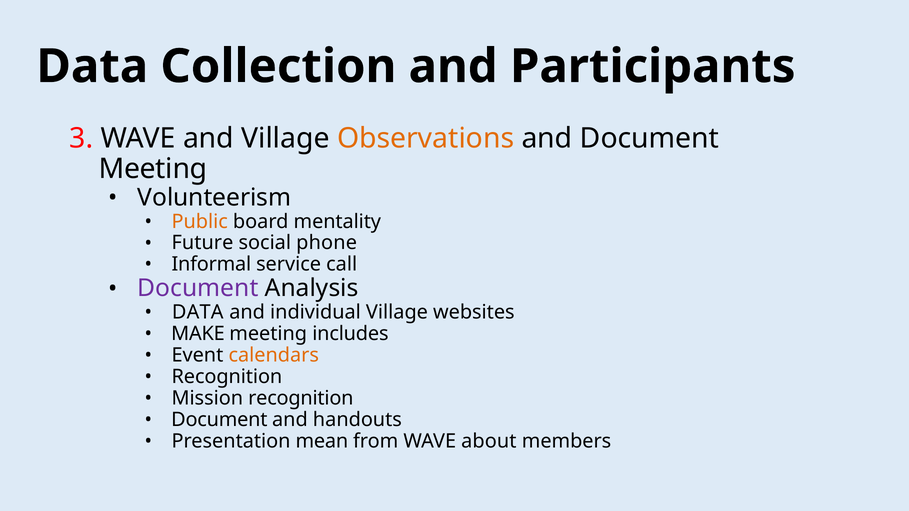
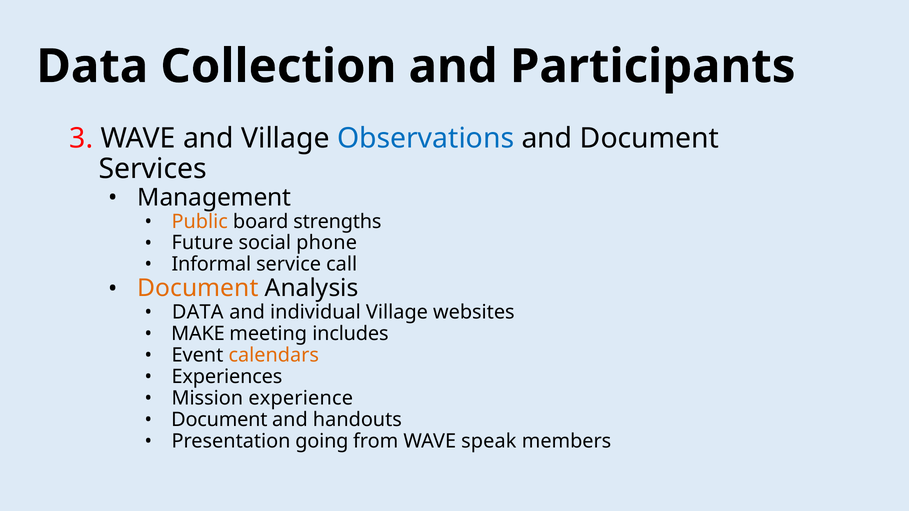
Observations colour: orange -> blue
Meeting at (153, 169): Meeting -> Services
Volunteerism: Volunteerism -> Management
mentality: mentality -> strengths
Document at (198, 289) colour: purple -> orange
Recognition at (227, 377): Recognition -> Experiences
Mission recognition: recognition -> experience
mean: mean -> going
about: about -> speak
